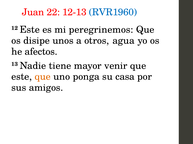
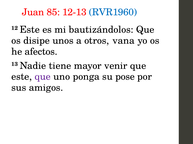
22: 22 -> 85
peregrinemos: peregrinemos -> bautizándolos
agua: agua -> vana
que at (43, 77) colour: orange -> purple
casa: casa -> pose
